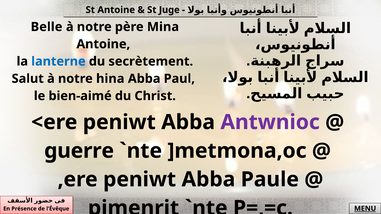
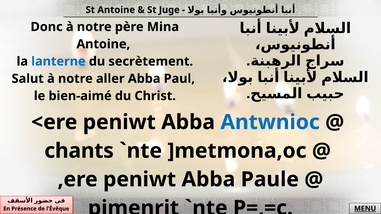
Belle: Belle -> Donc
hina: hina -> aller
Antwnioc colour: purple -> blue
guerre: guerre -> chants
